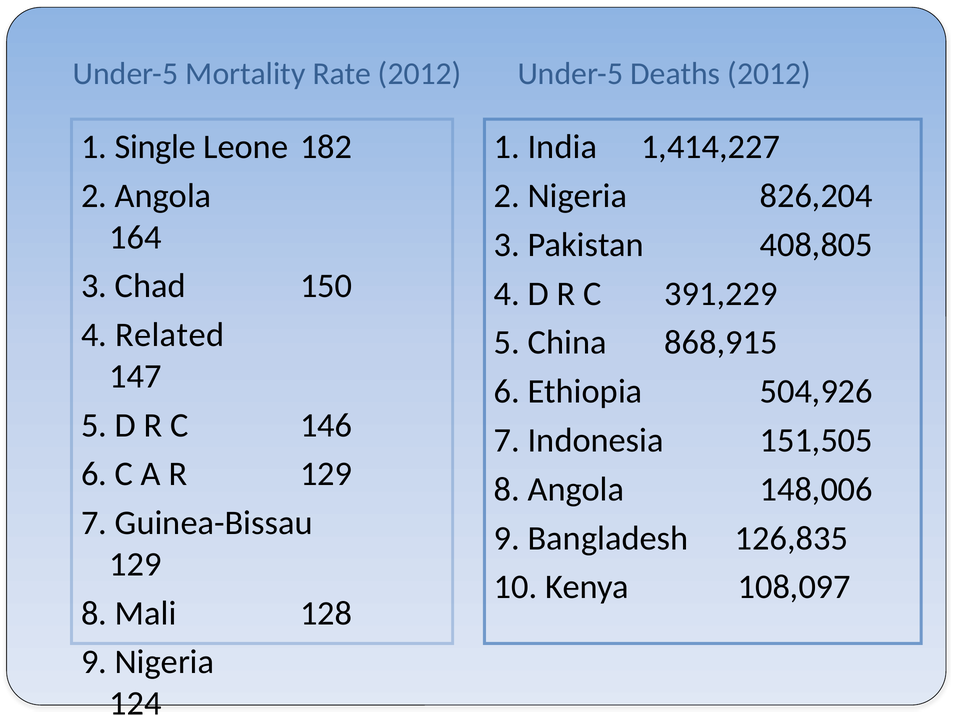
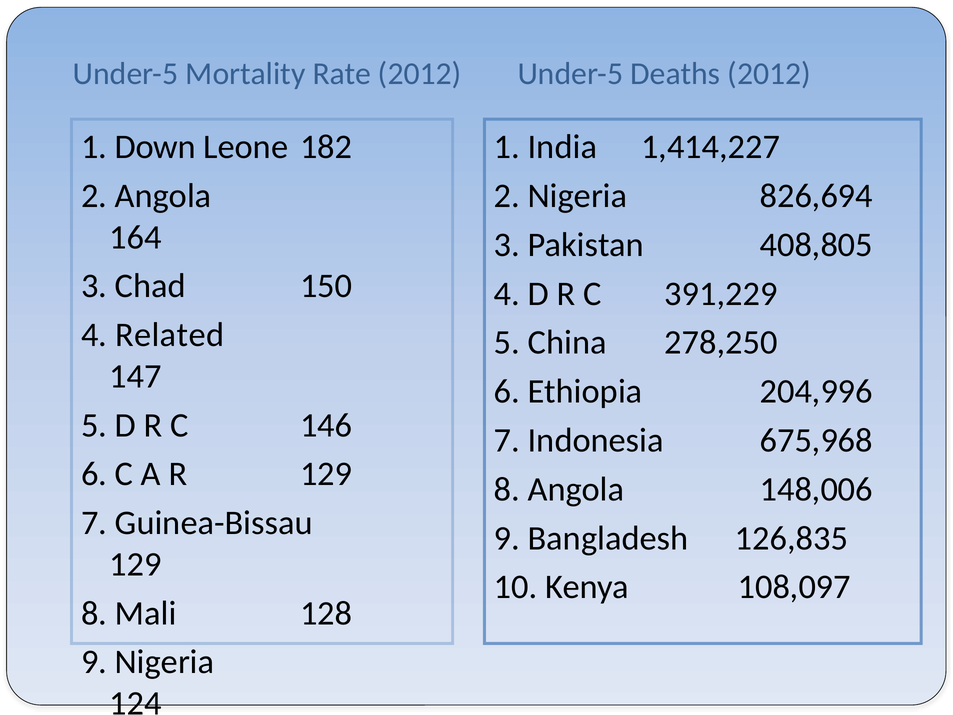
Single: Single -> Down
826,204: 826,204 -> 826,694
868,915: 868,915 -> 278,250
504,926: 504,926 -> 204,996
151,505: 151,505 -> 675,968
